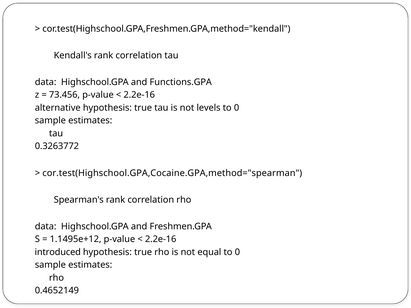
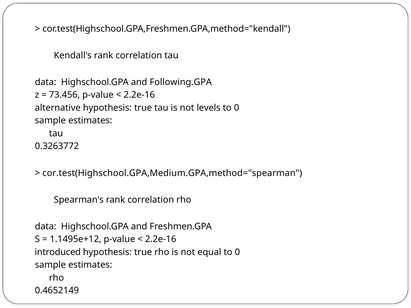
Functions.GPA: Functions.GPA -> Following.GPA
cor.test(Highschool.GPA,Cocaine.GPA,method="spearman: cor.test(Highschool.GPA,Cocaine.GPA,method="spearman -> cor.test(Highschool.GPA,Medium.GPA,method="spearman
